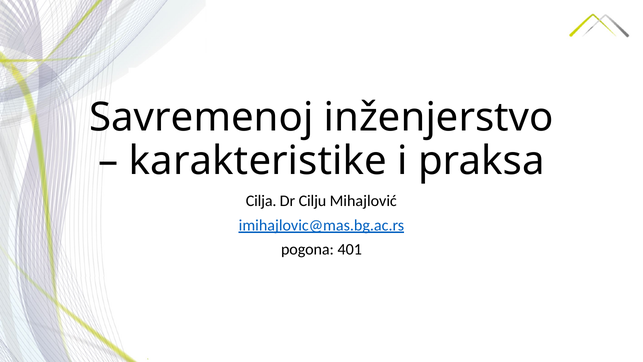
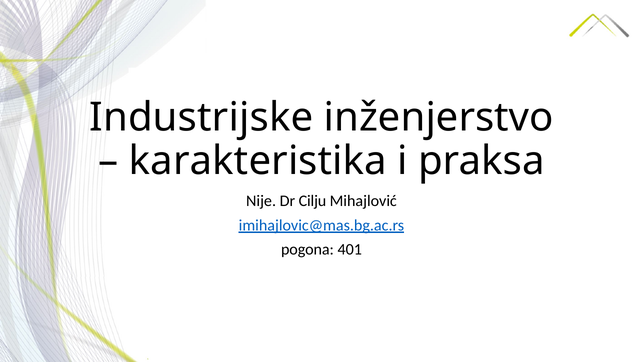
Savremenoj: Savremenoj -> Industrijske
karakteristike: karakteristike -> karakteristika
Cilja: Cilja -> Nije
